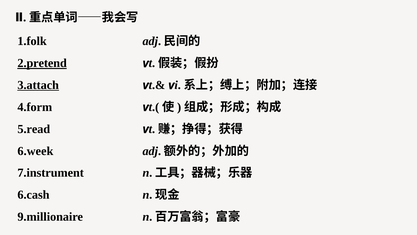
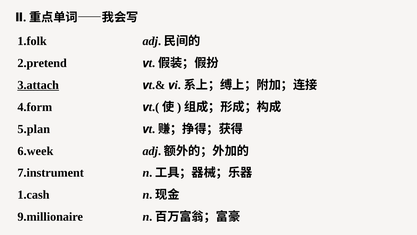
2.pretend underline: present -> none
5.read: 5.read -> 5.plan
6.cash: 6.cash -> 1.cash
